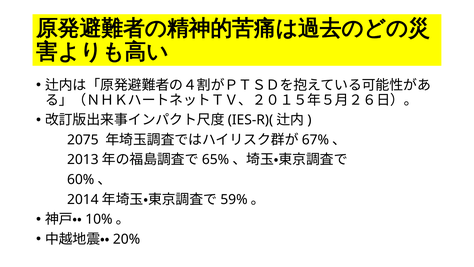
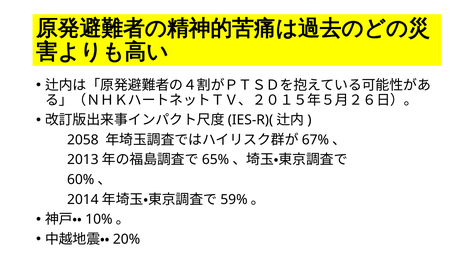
2075: 2075 -> 2058
